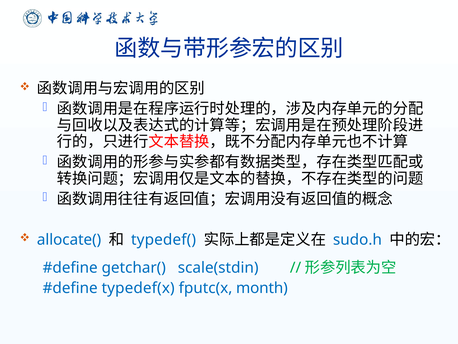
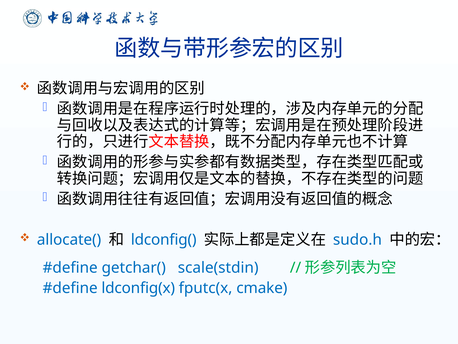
typedef(: typedef( -> ldconfig(
typedef(x: typedef(x -> ldconfig(x
month: month -> cmake
